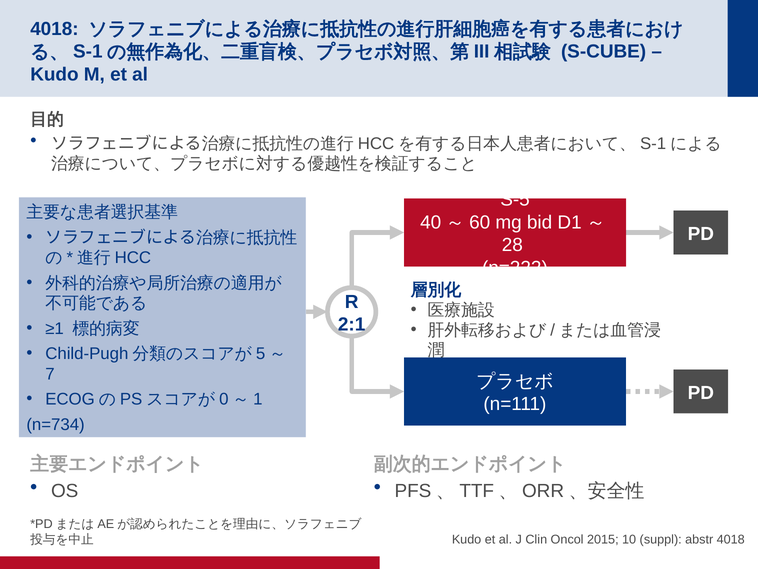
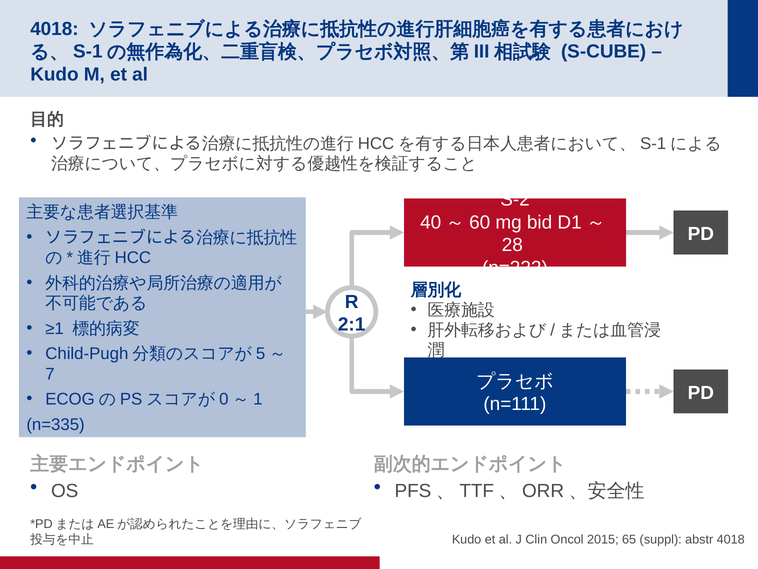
S-5: S-5 -> S-2
n=734: n=734 -> n=335
10: 10 -> 65
